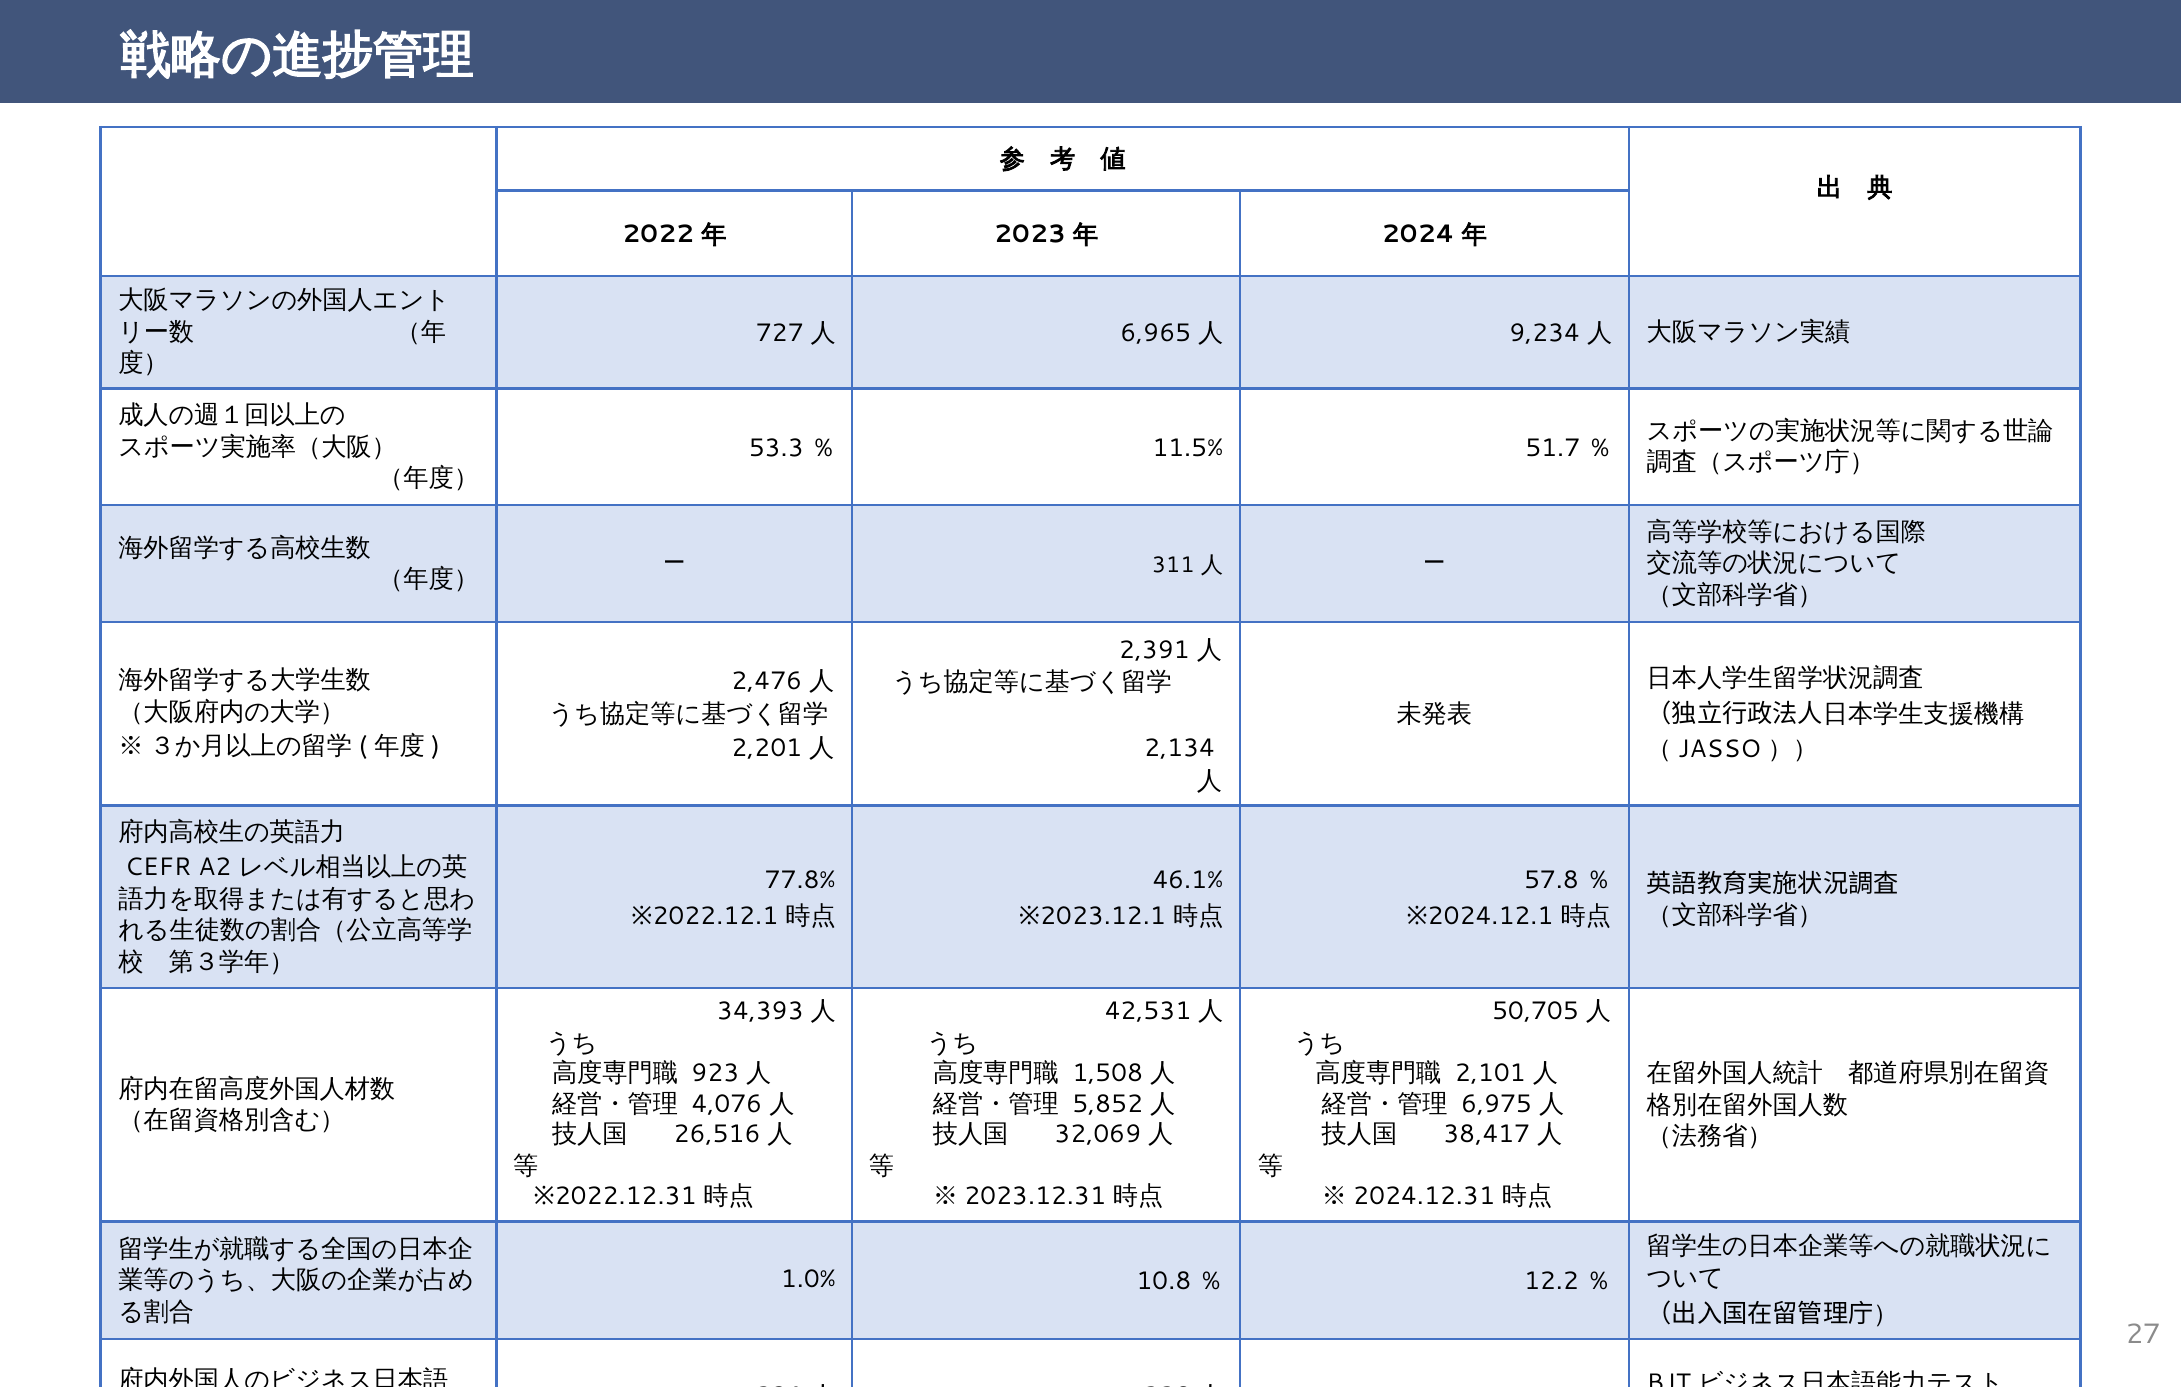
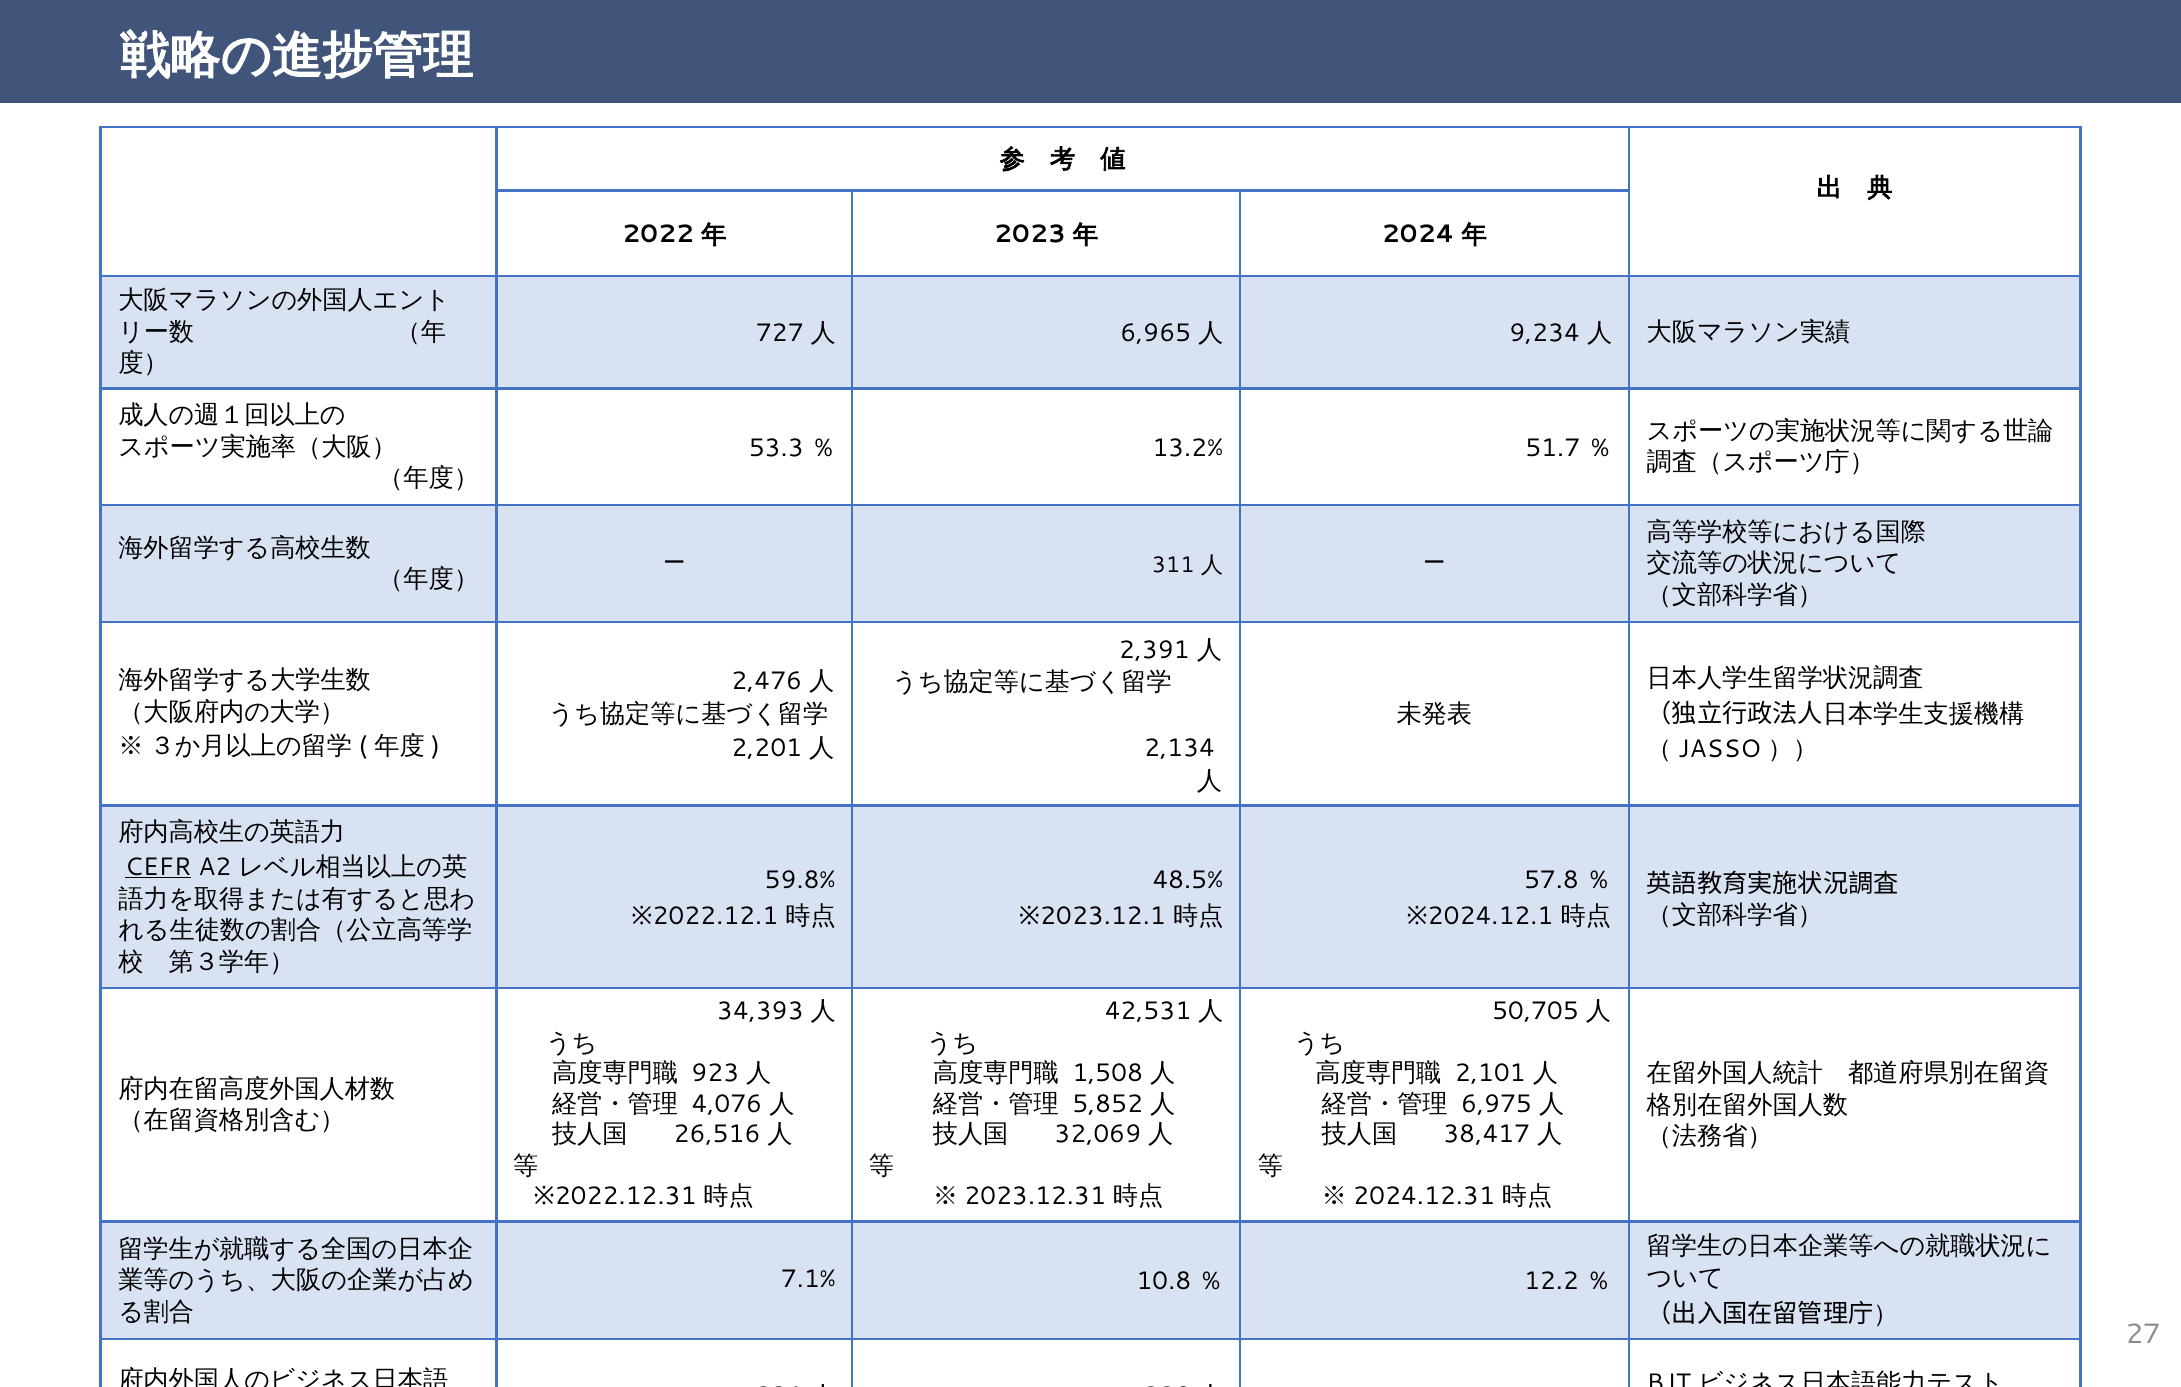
11.5%: 11.5% -> 13.2%
CEFR underline: none -> present
77.8%: 77.8% -> 59.8%
46.1%: 46.1% -> 48.5%
1.0%: 1.0% -> 7.1%
